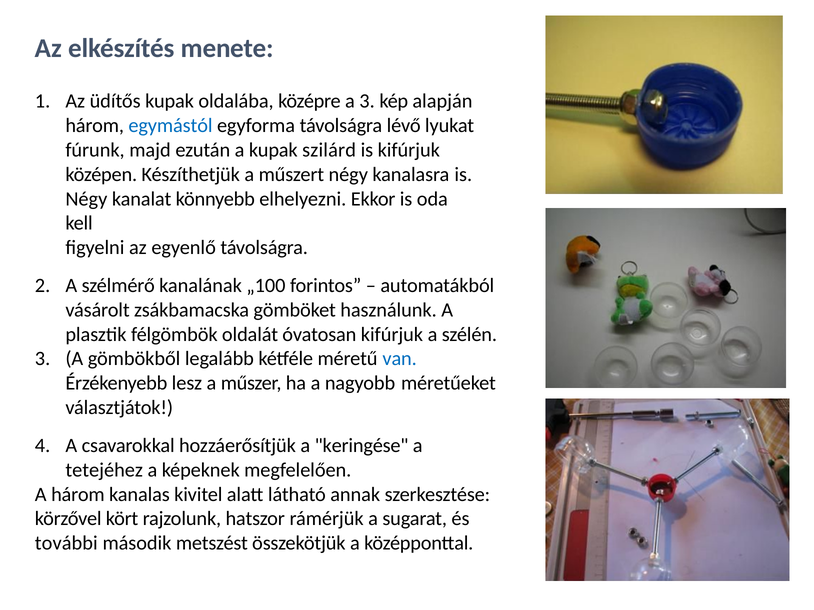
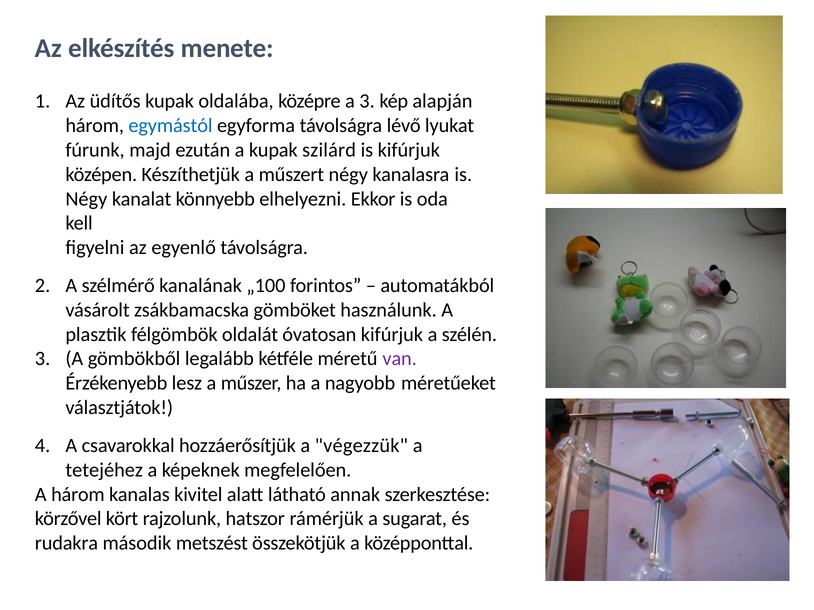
van colour: blue -> purple
keringése: keringése -> végezzük
további: további -> rudakra
